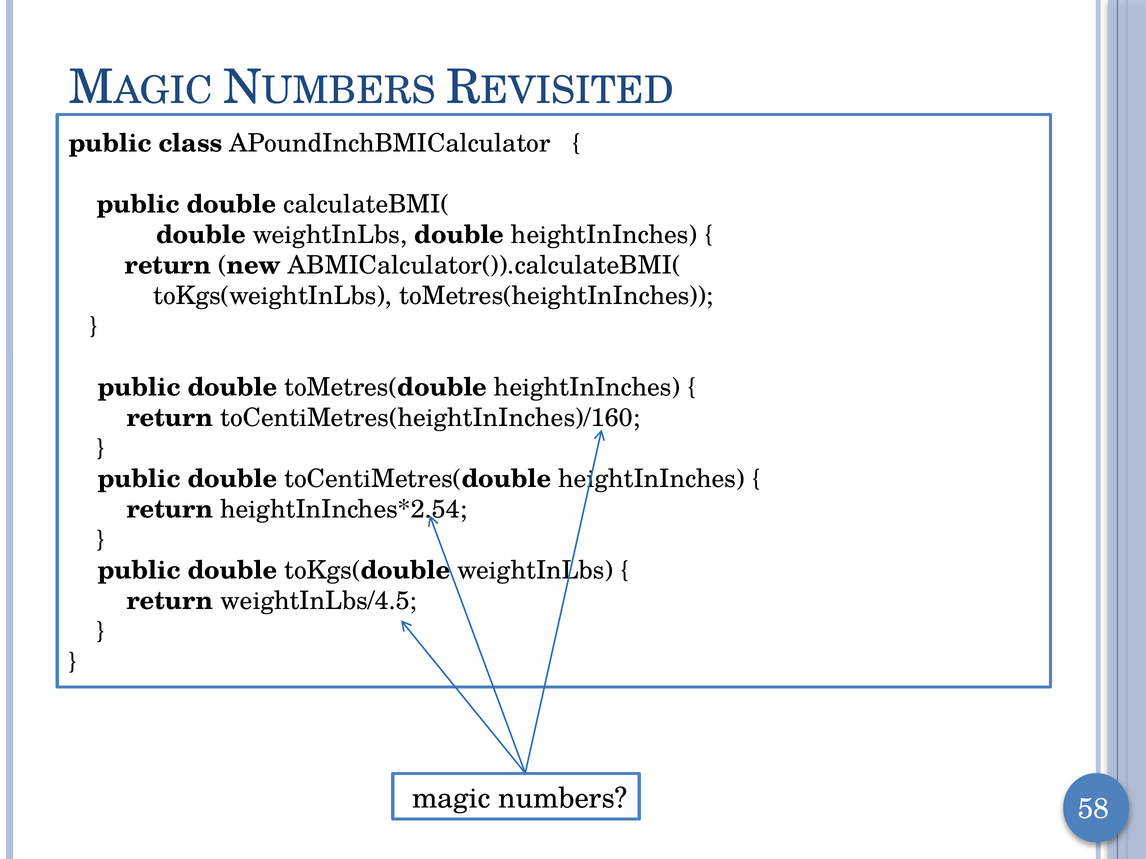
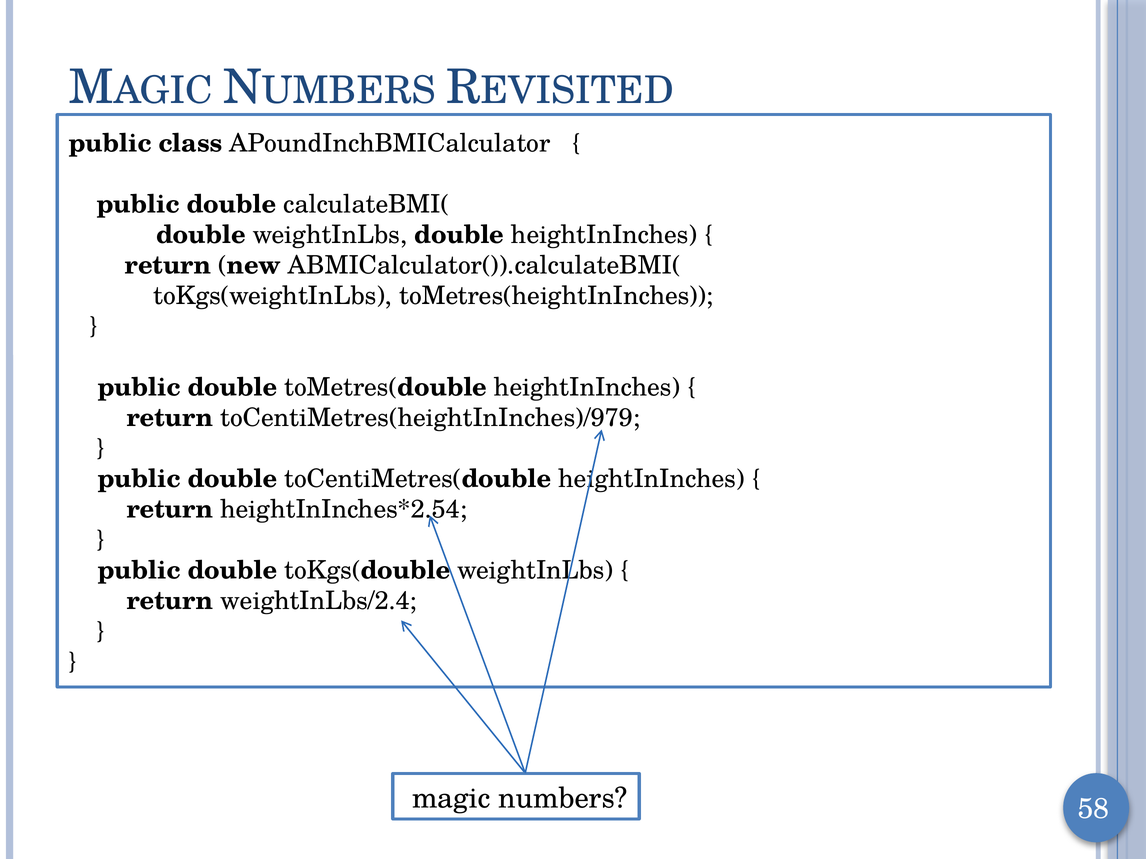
toCentiMetres(heightInInches)/160: toCentiMetres(heightInInches)/160 -> toCentiMetres(heightInInches)/979
weightInLbs/4.5: weightInLbs/4.5 -> weightInLbs/2.4
